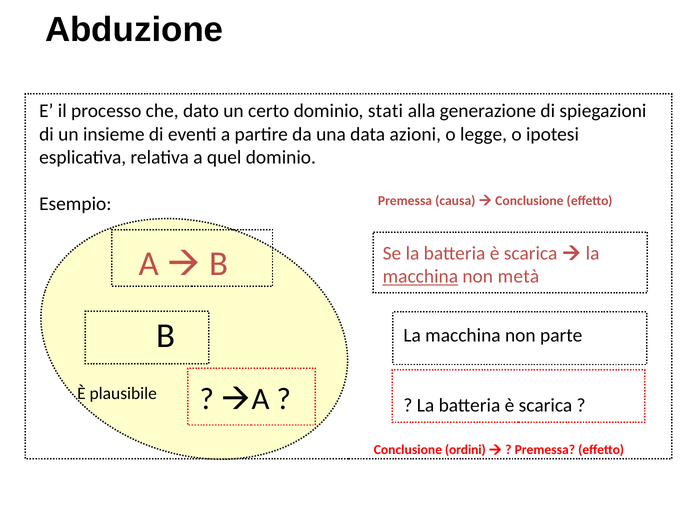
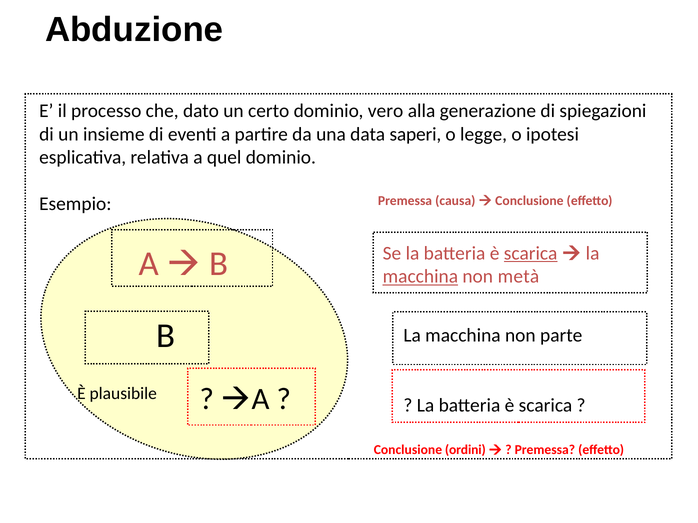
stati: stati -> vero
azioni: azioni -> saperi
scarica at (531, 254) underline: none -> present
